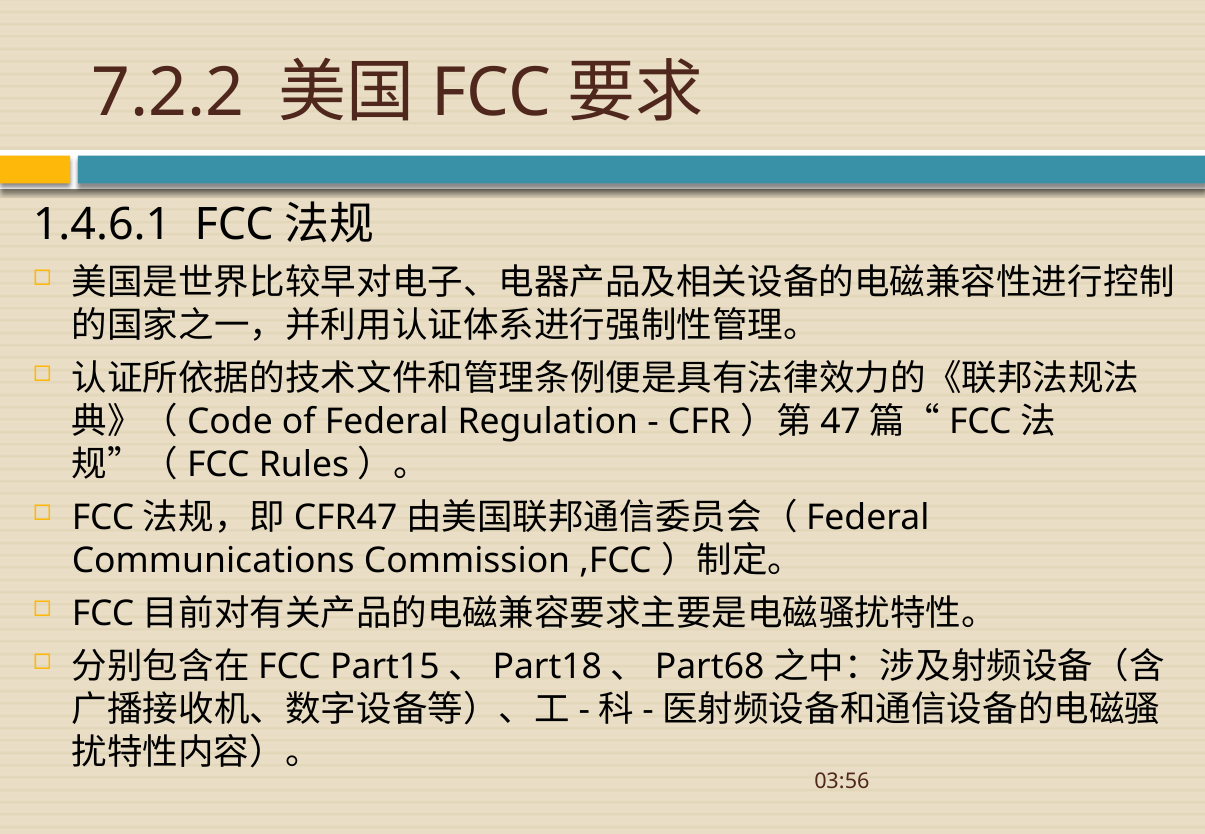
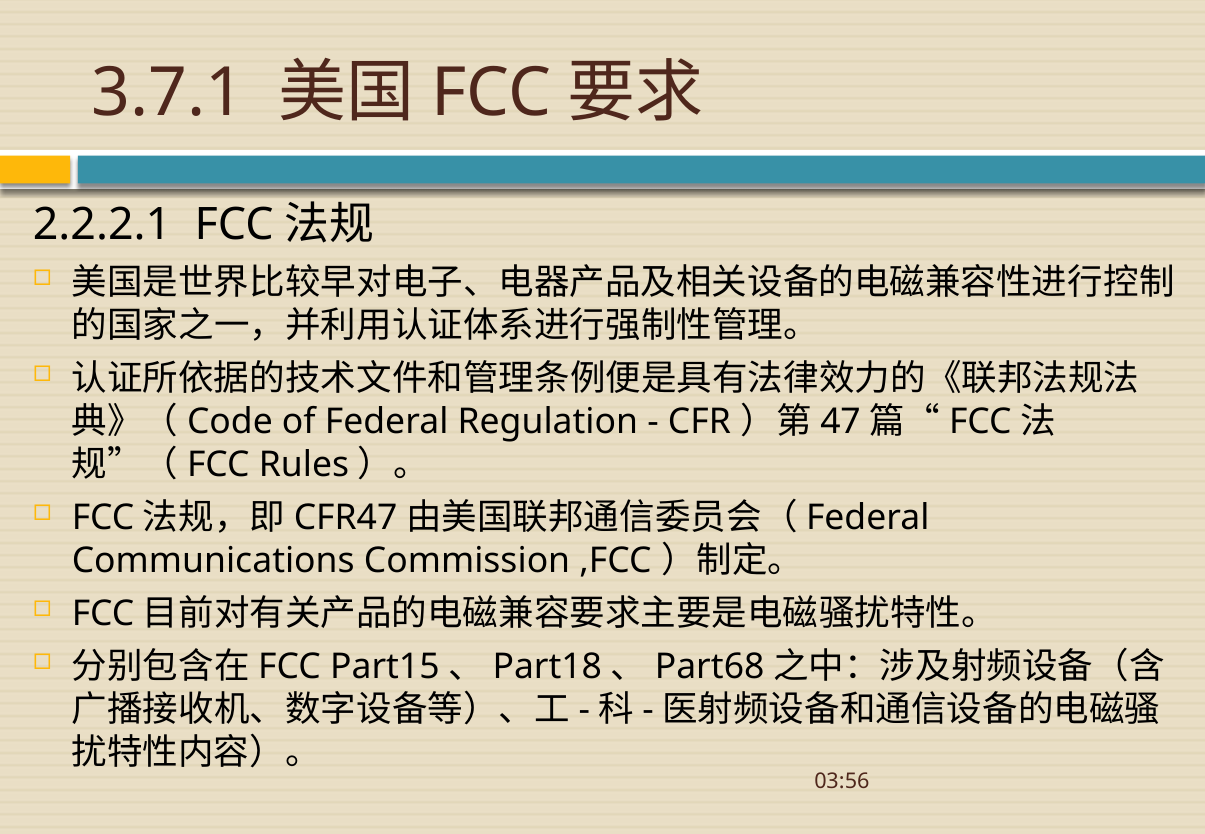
7.2.2: 7.2.2 -> 3.7.1
1.4.6.1: 1.4.6.1 -> 2.2.2.1
